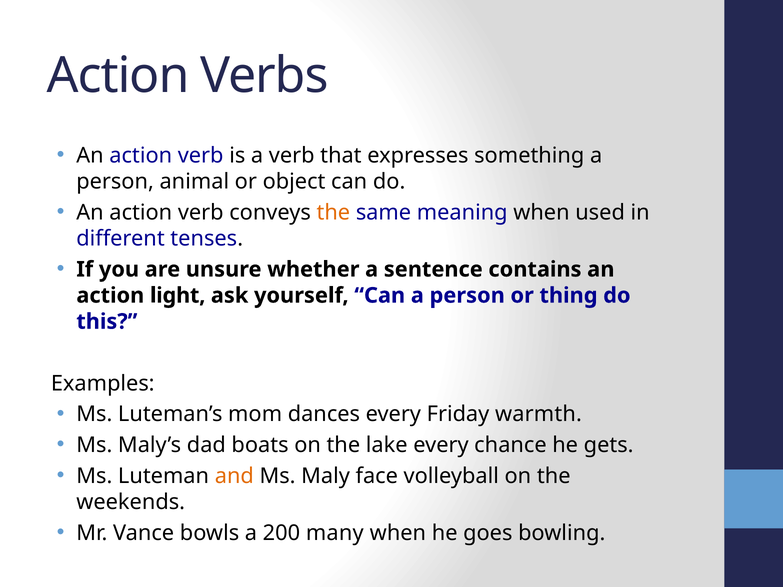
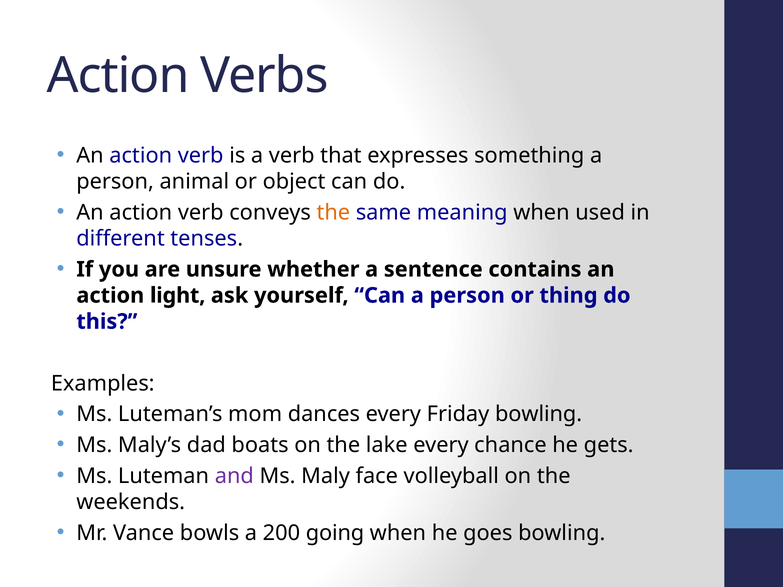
Friday warmth: warmth -> bowling
and colour: orange -> purple
many: many -> going
